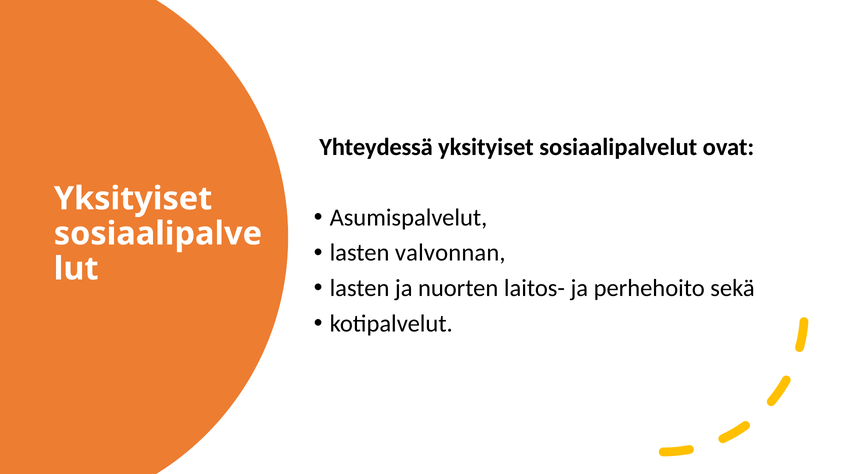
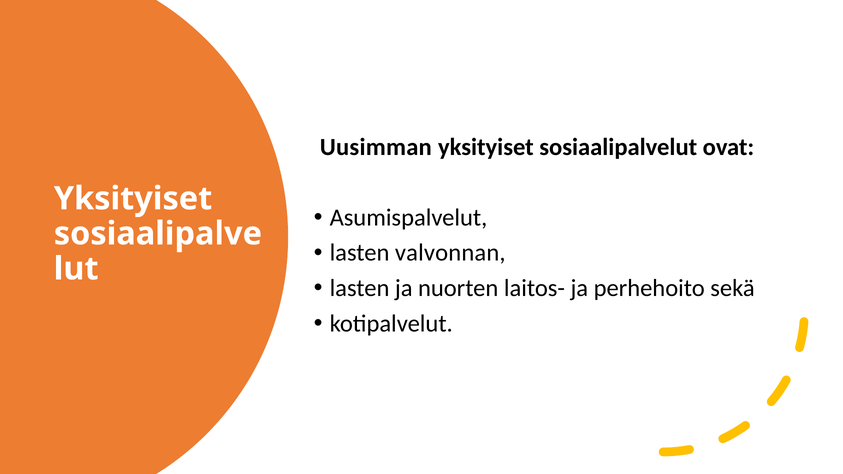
Yhteydessä: Yhteydessä -> Uusimman
